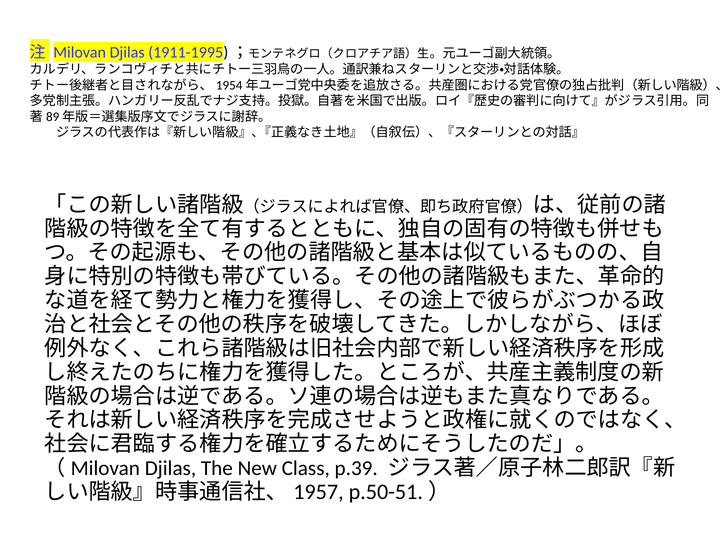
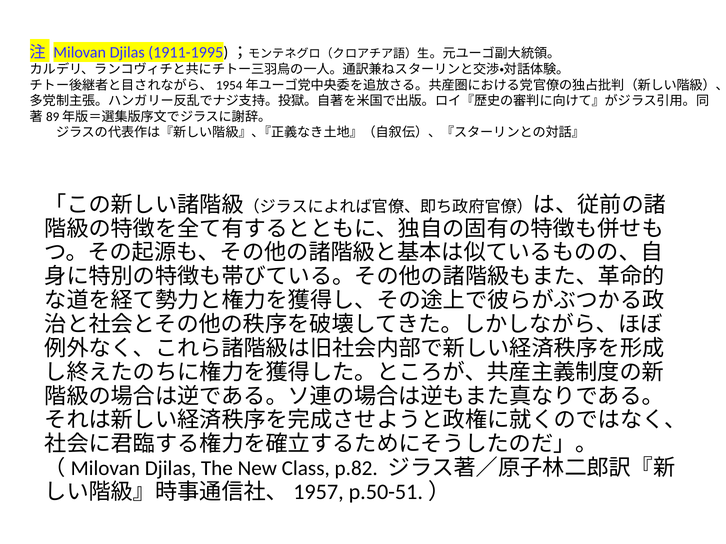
p.39: p.39 -> p.82
